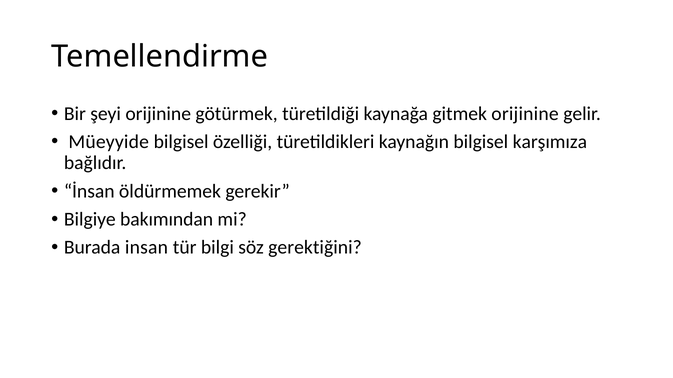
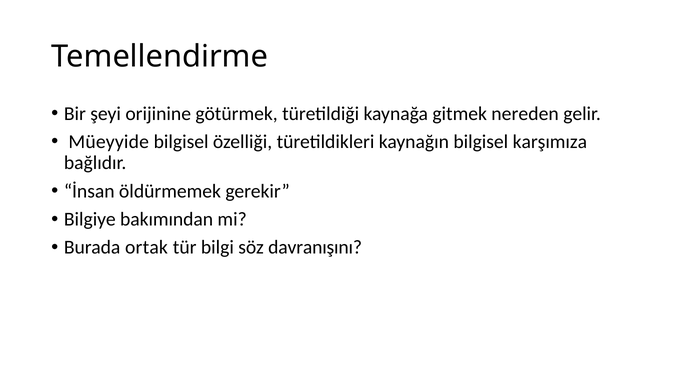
gitmek orijinine: orijinine -> nereden
insan: insan -> ortak
gerektiğini: gerektiğini -> davranışını
